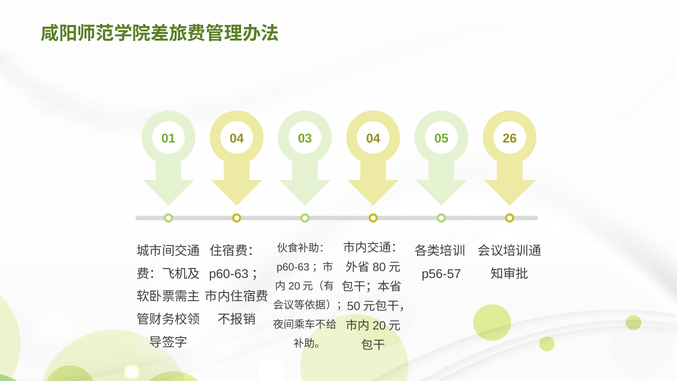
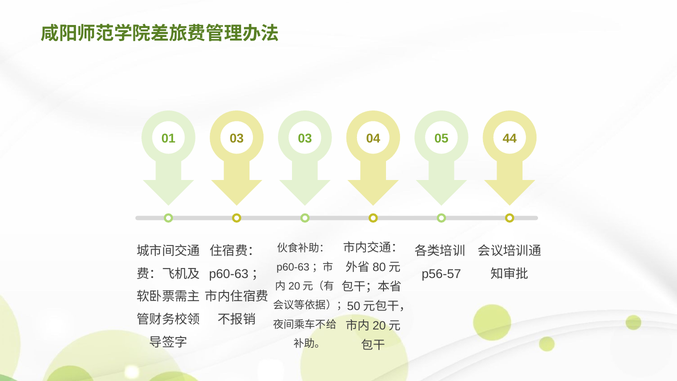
01 04: 04 -> 03
26: 26 -> 44
